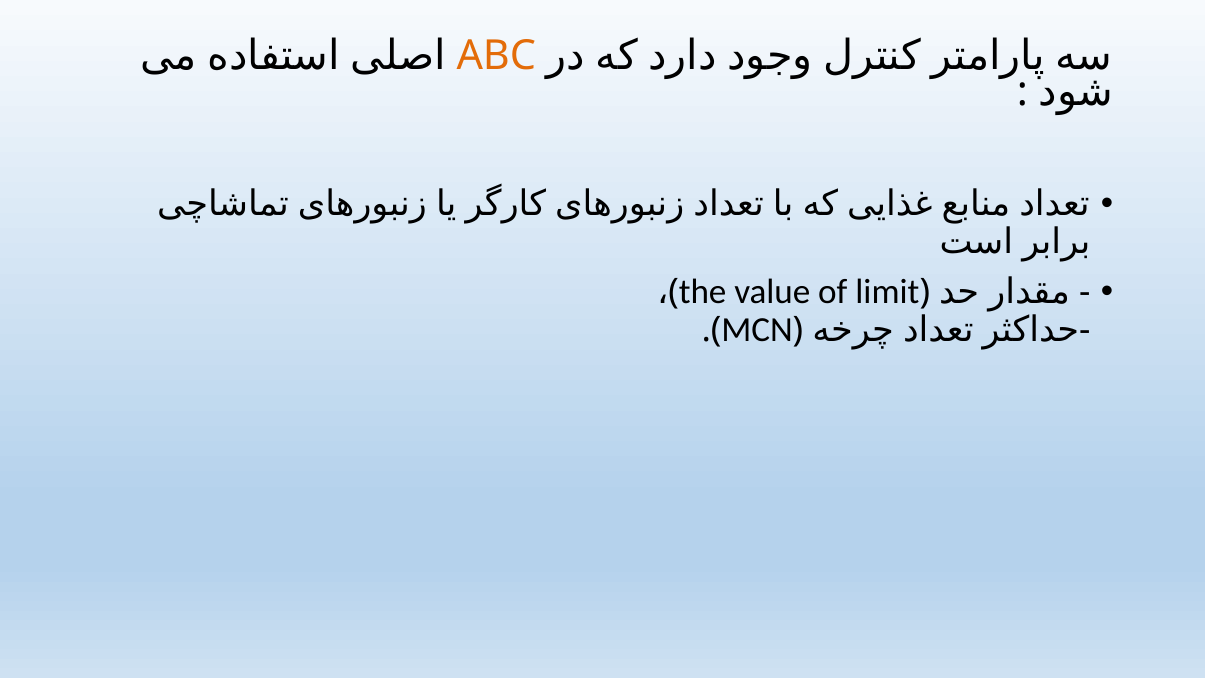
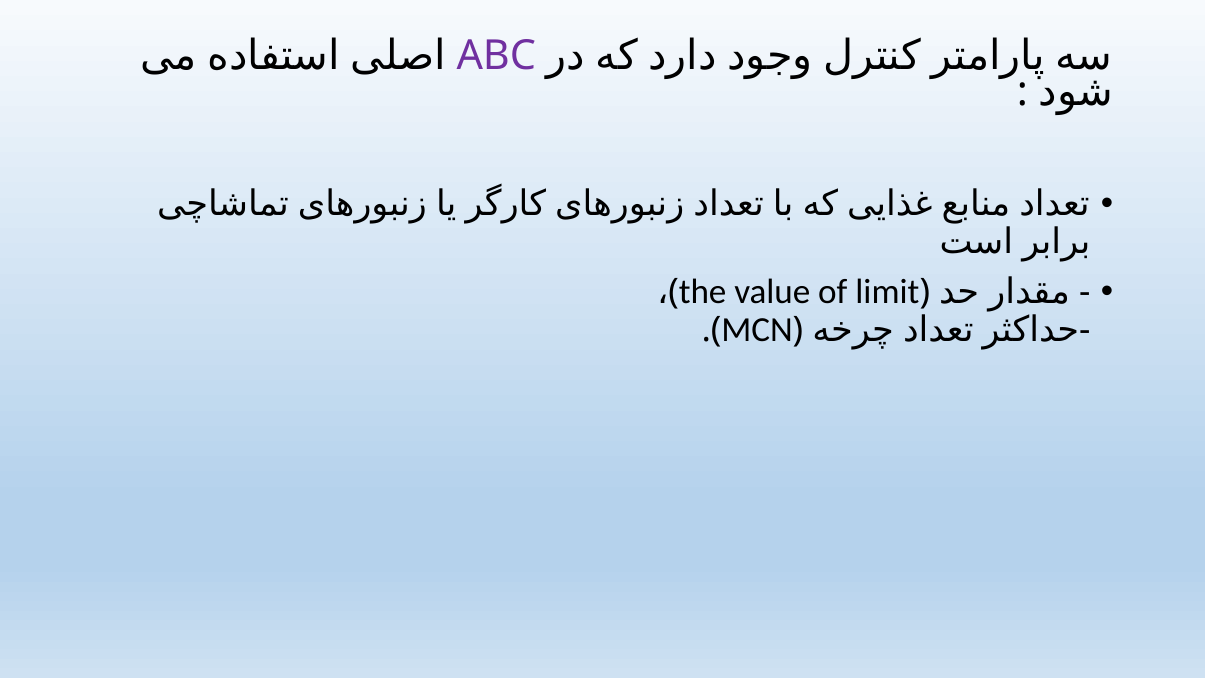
ABC colour: orange -> purple
